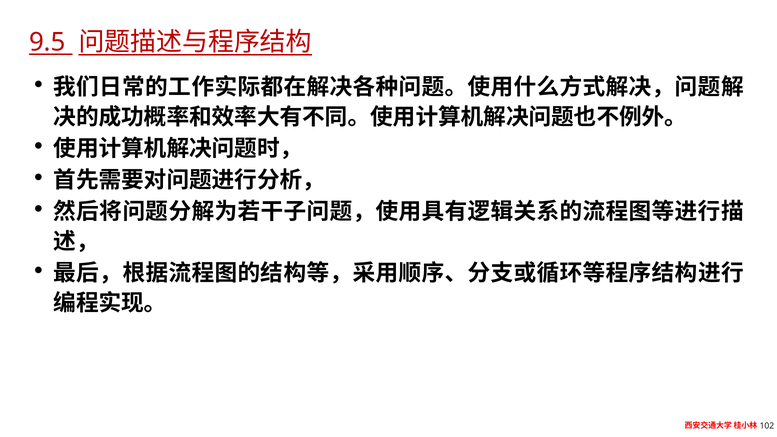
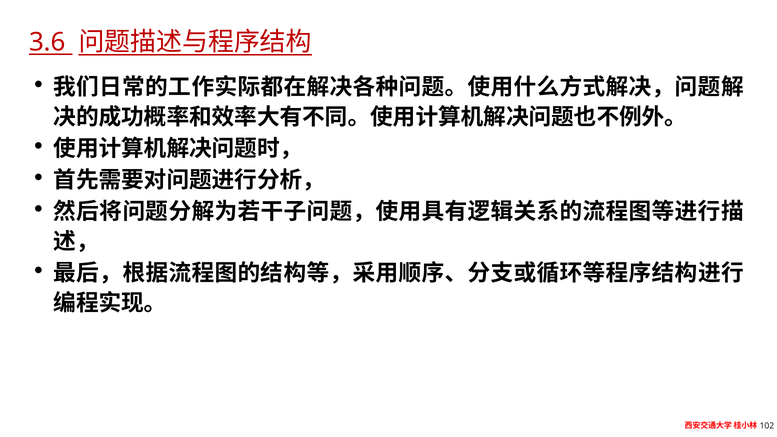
9.5: 9.5 -> 3.6
